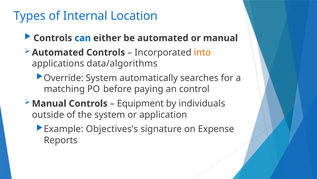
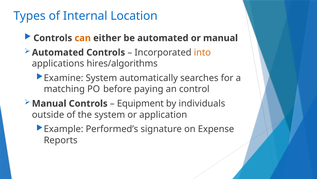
can colour: blue -> orange
data/algorithms: data/algorithms -> hires/algorithms
Override: Override -> Examine
Objectives’s: Objectives’s -> Performed’s
